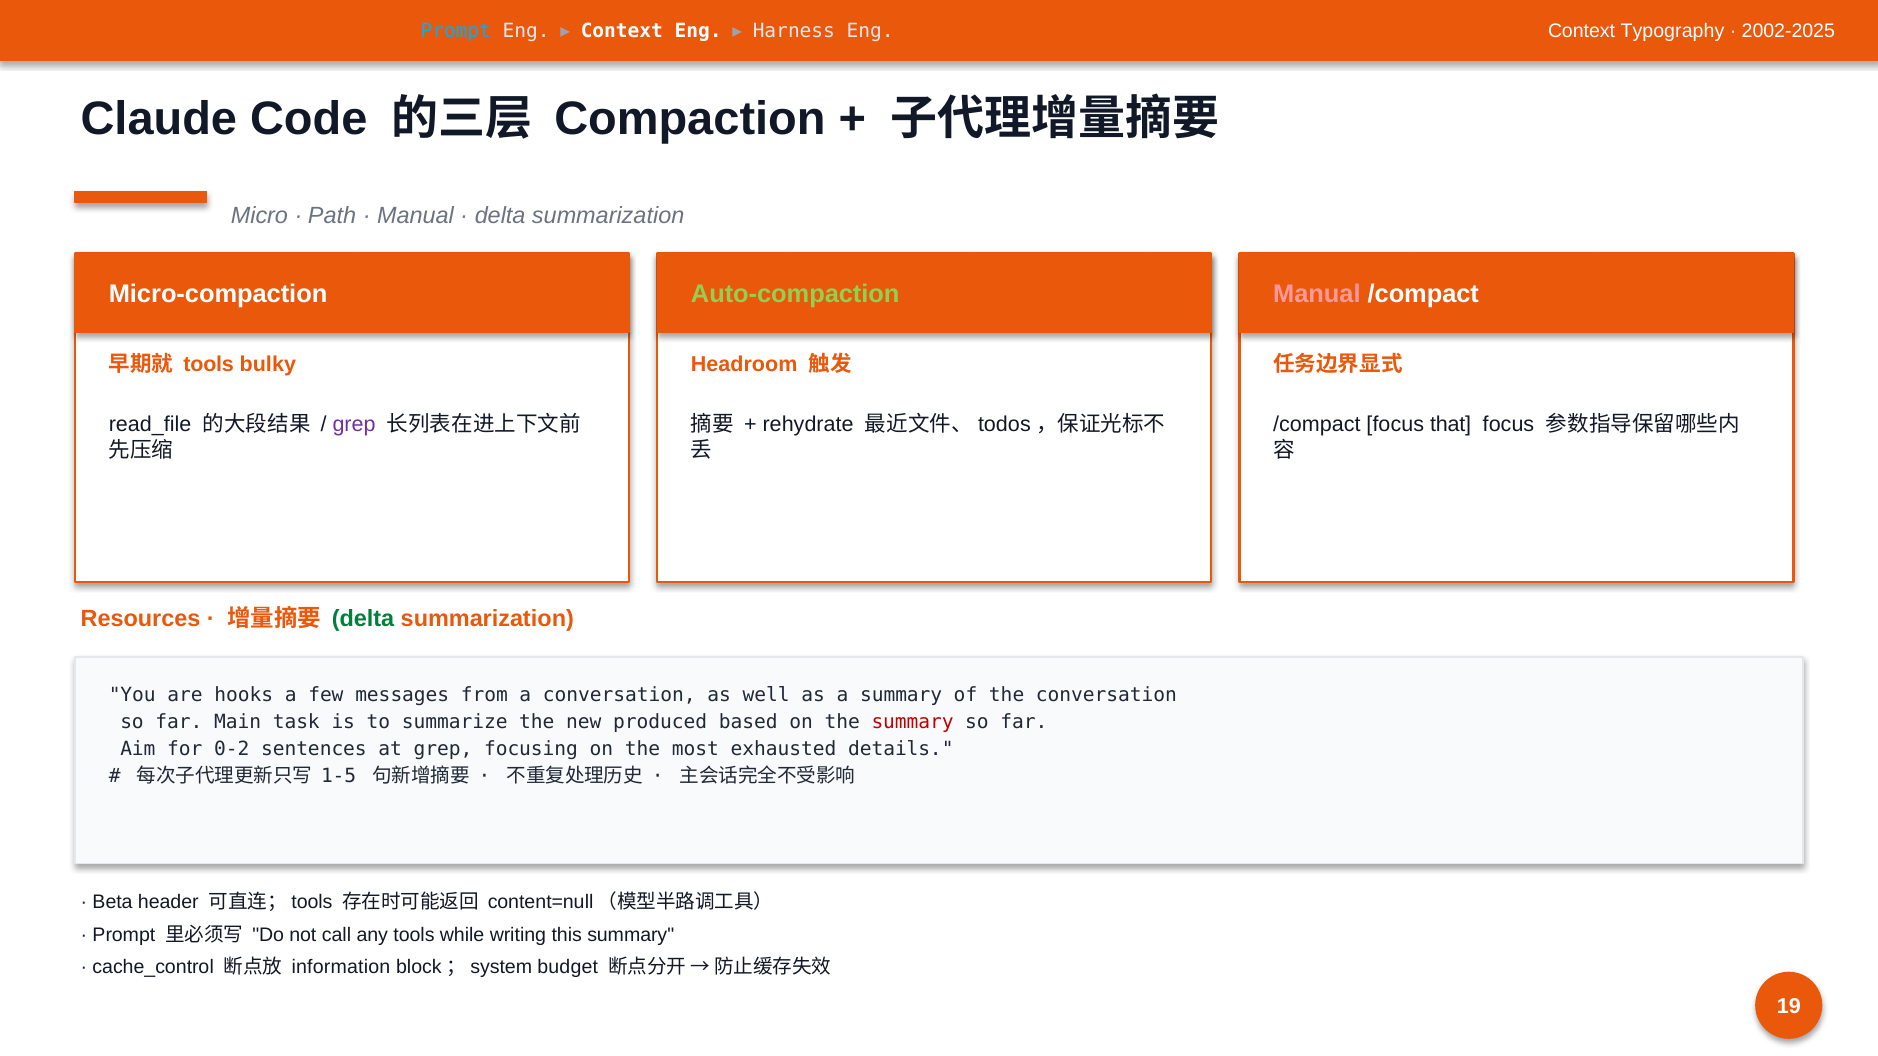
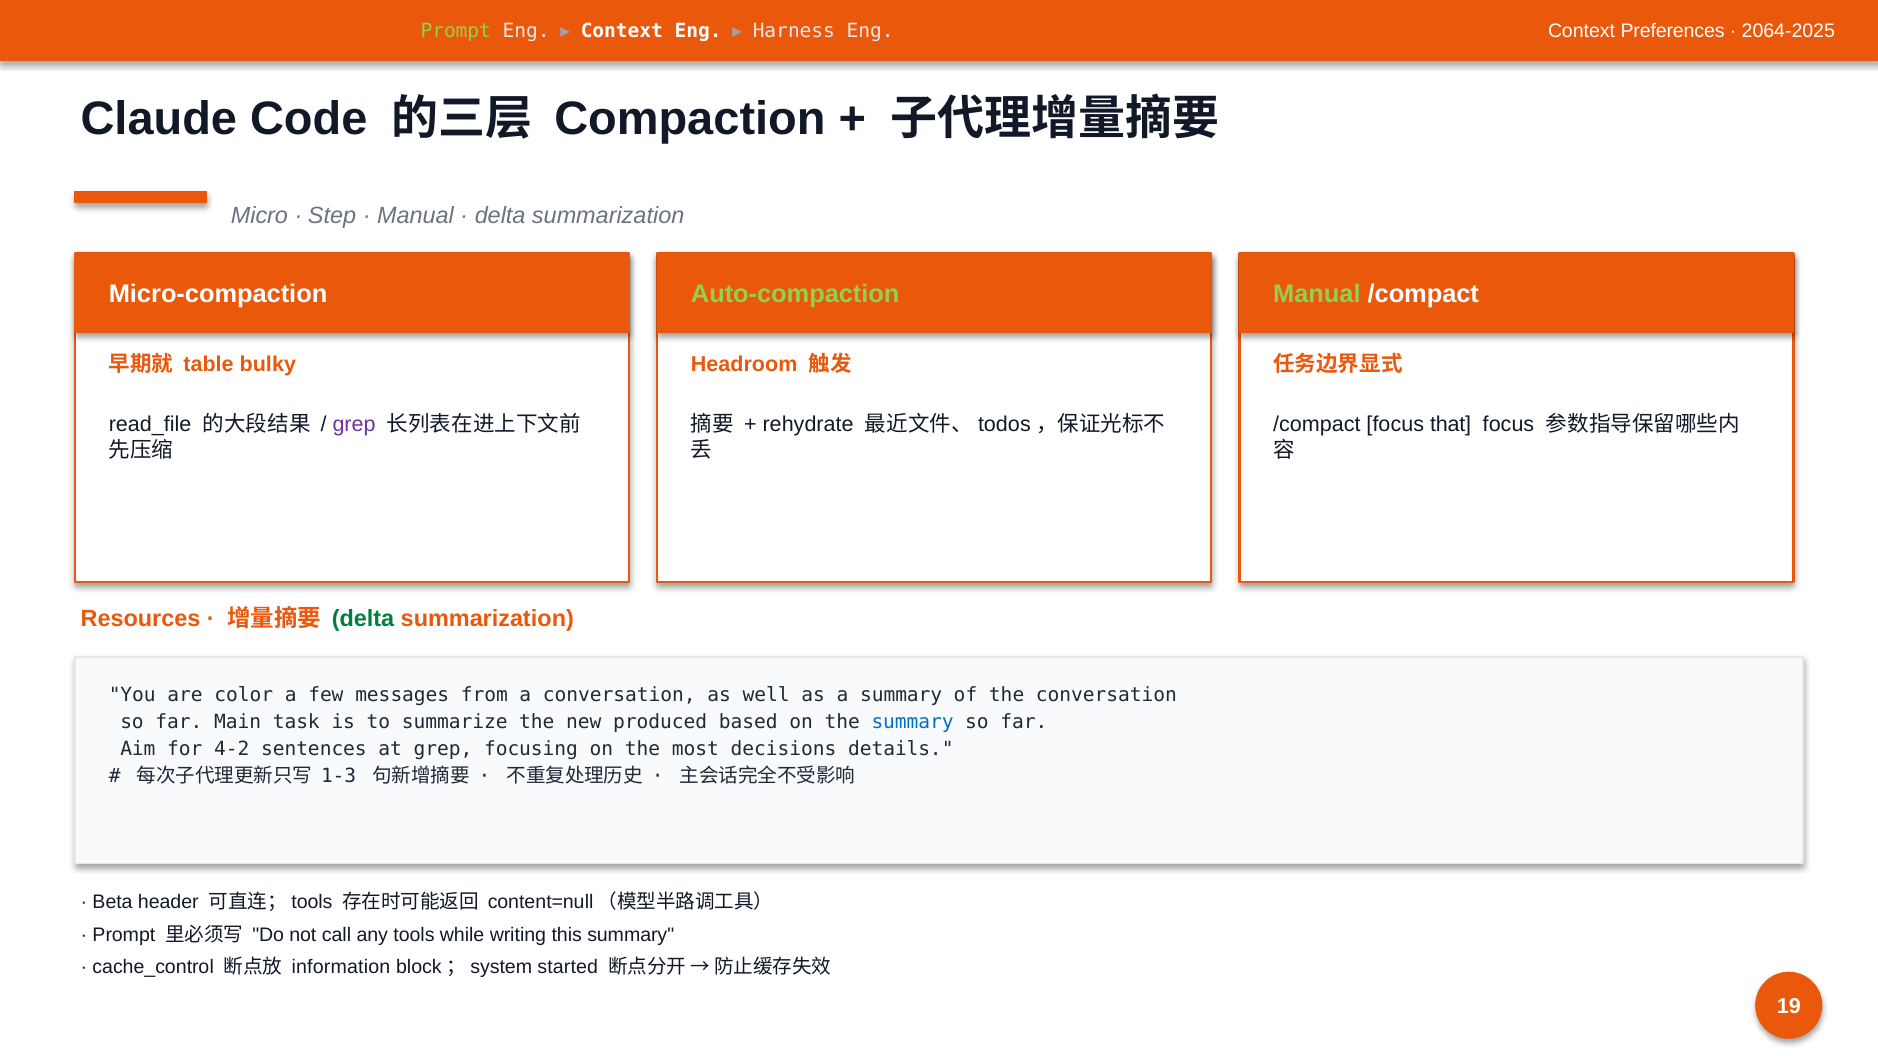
Prompt at (456, 31) colour: light blue -> light green
Typography: Typography -> Preferences
2002-2025: 2002-2025 -> 2064-2025
Path: Path -> Step
Manual at (1317, 295) colour: pink -> light green
tools at (209, 365): tools -> table
hooks: hooks -> color
summary at (913, 722) colour: red -> blue
0-2: 0-2 -> 4-2
exhausted: exhausted -> decisions
1-5: 1-5 -> 1-3
budget: budget -> started
